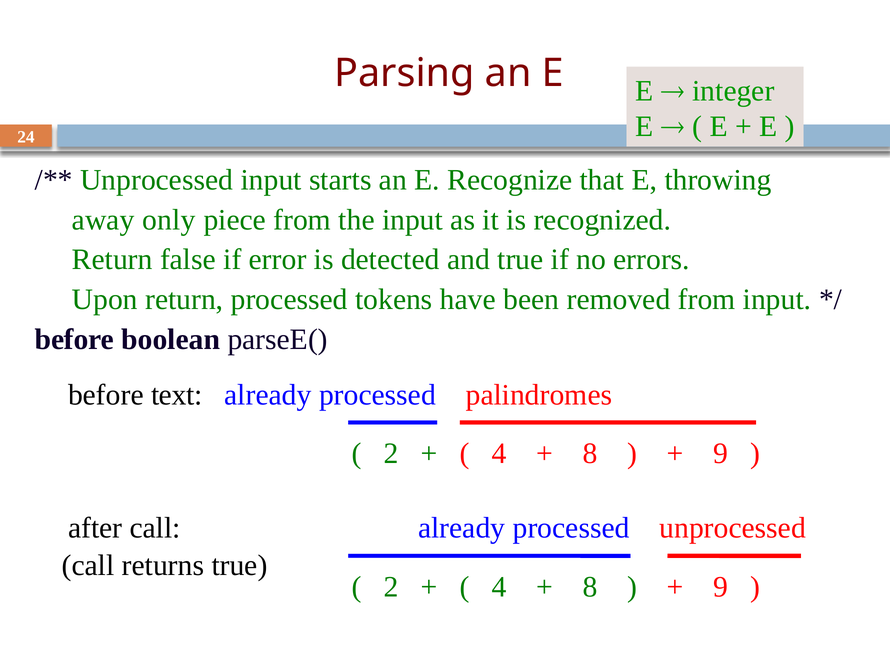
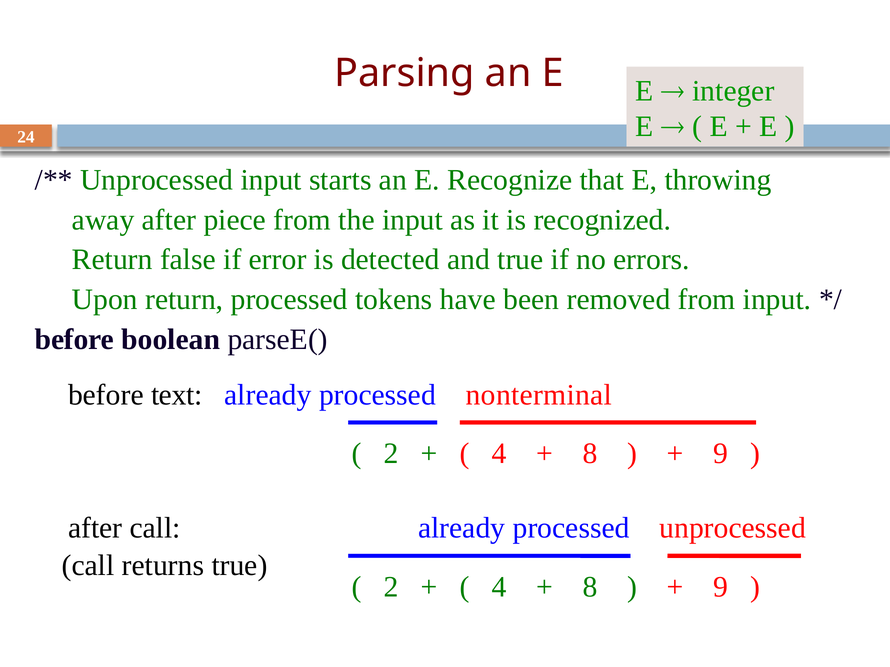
away only: only -> after
palindromes: palindromes -> nonterminal
